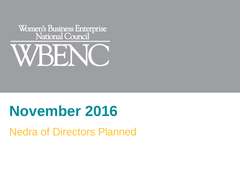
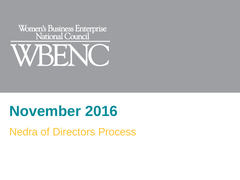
Planned: Planned -> Process
